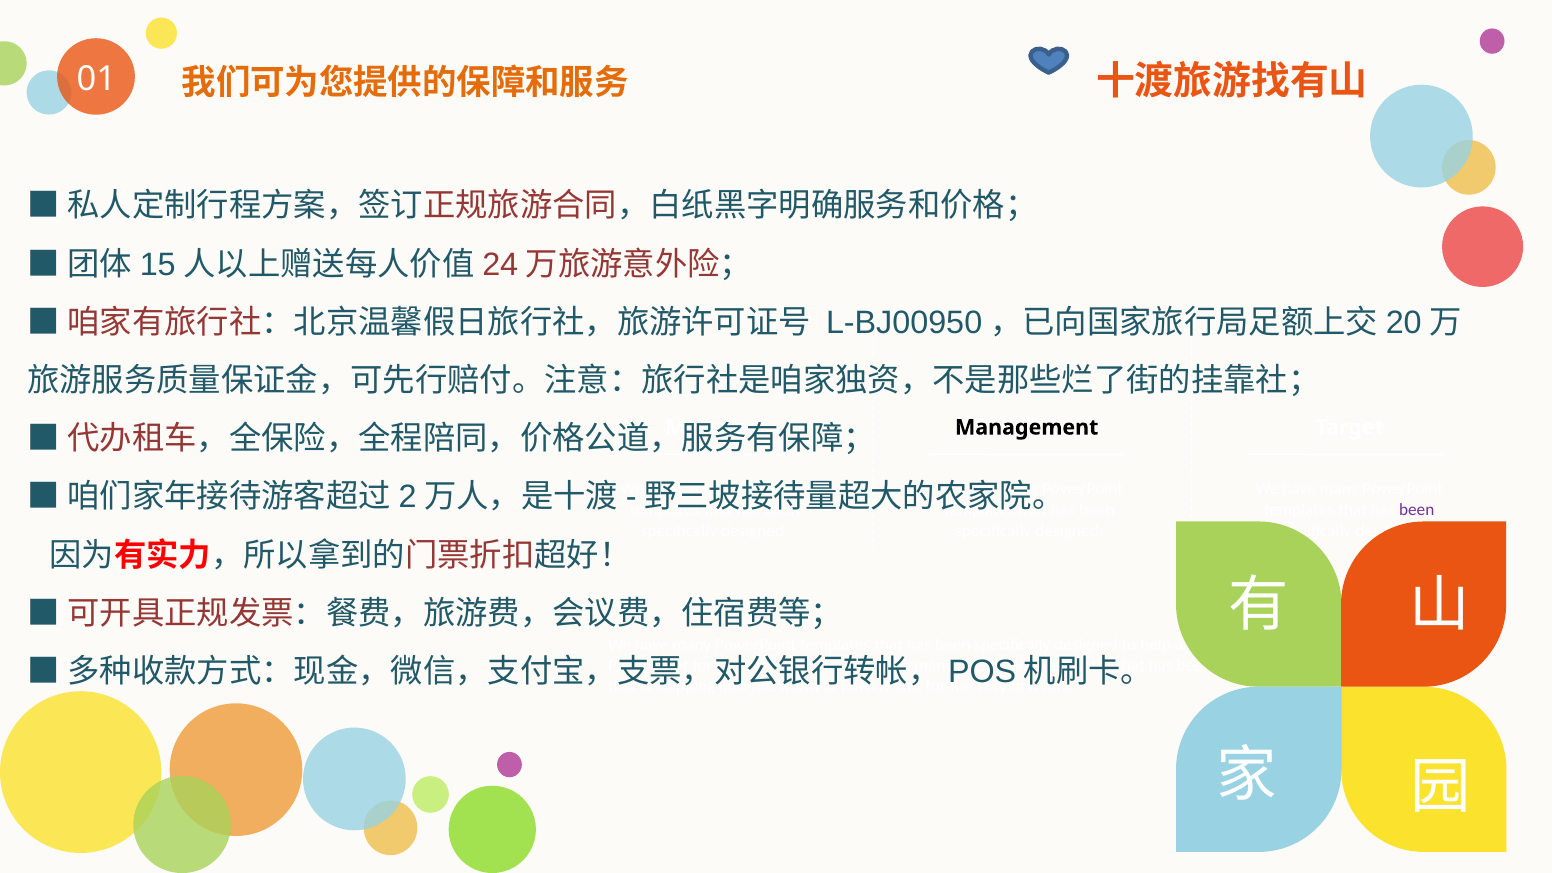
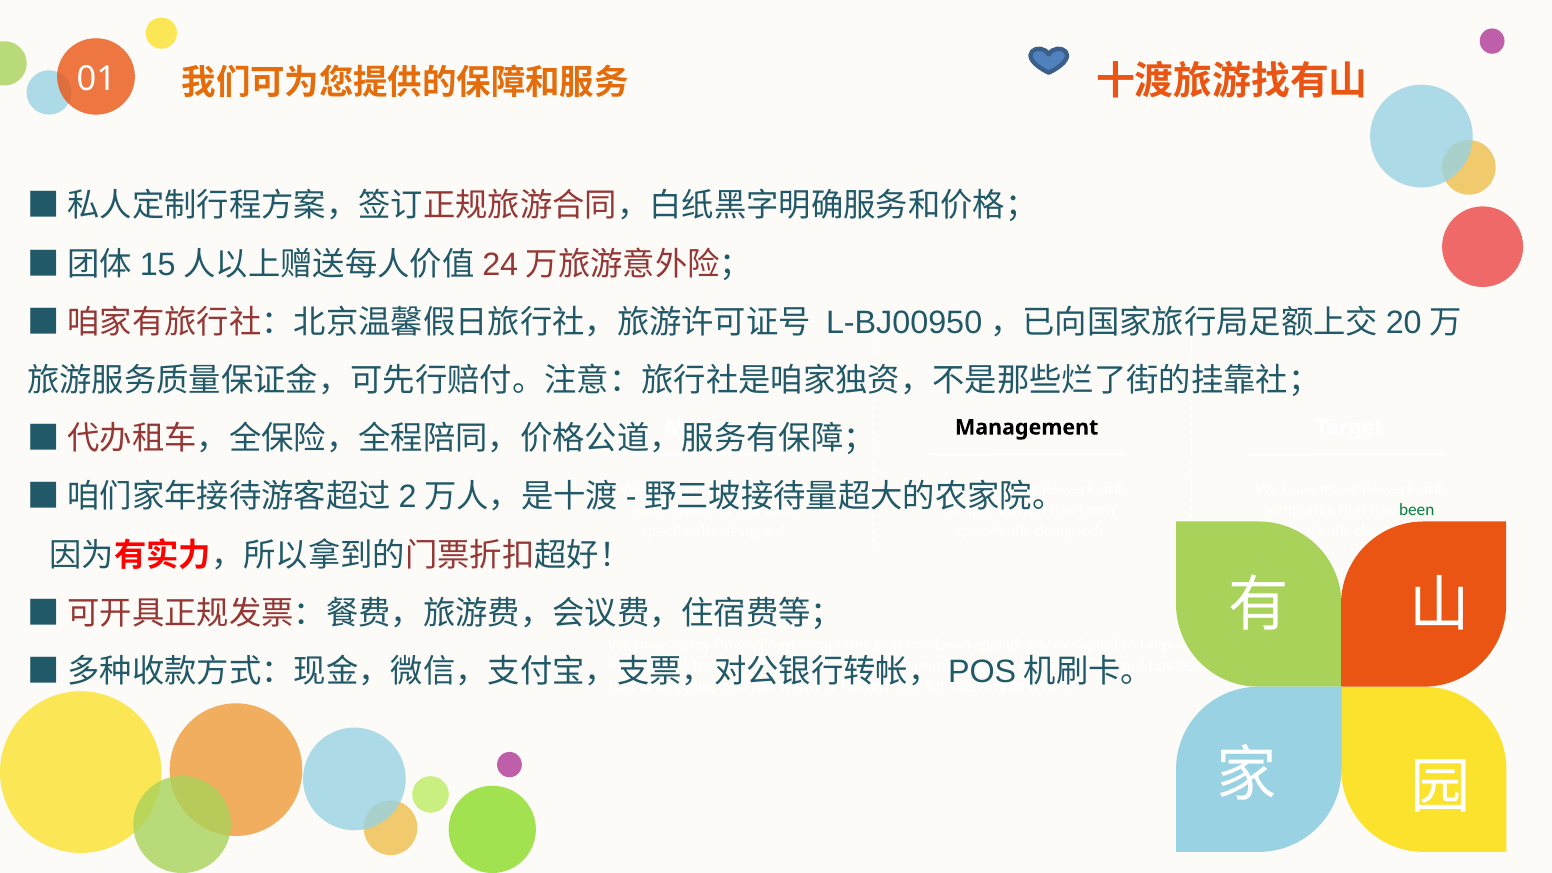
been at (1417, 510) colour: purple -> green
